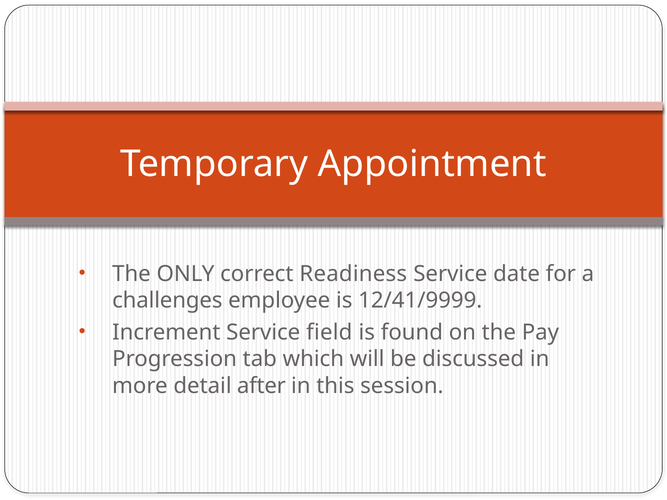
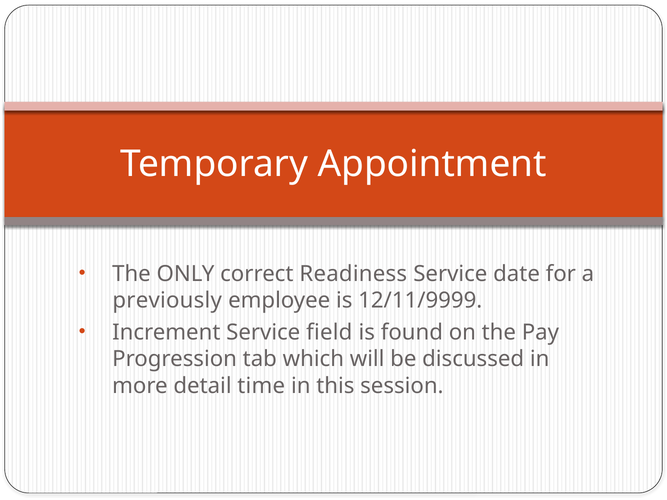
challenges: challenges -> previously
12/41/9999: 12/41/9999 -> 12/11/9999
after: after -> time
